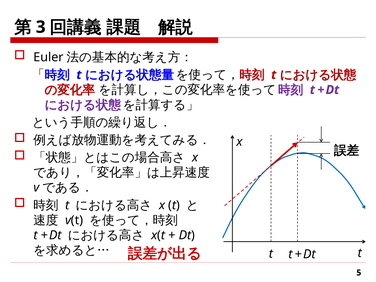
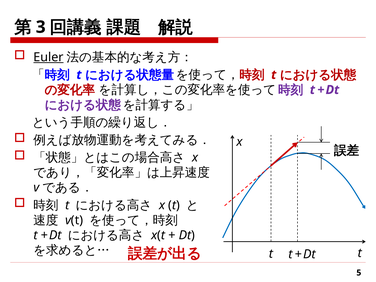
Euler underline: none -> present
